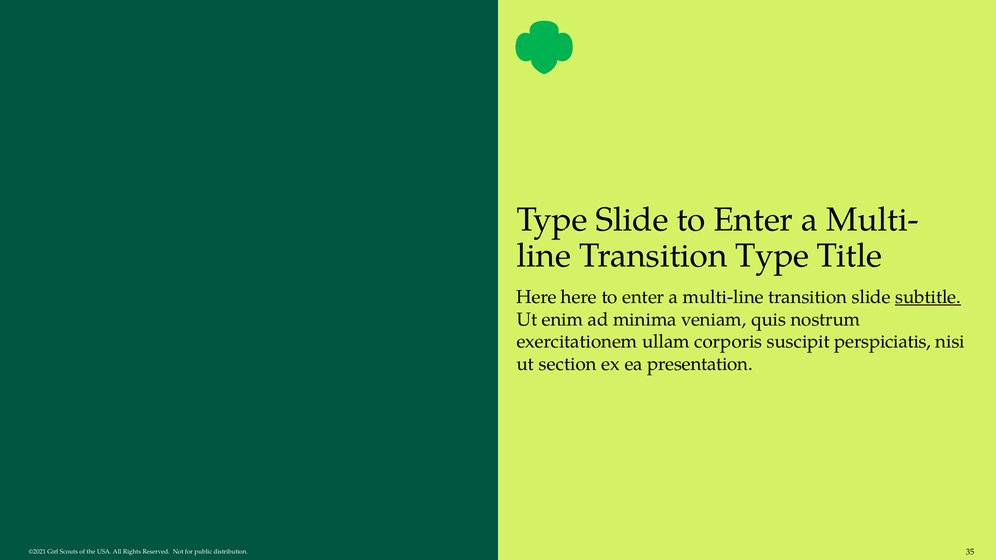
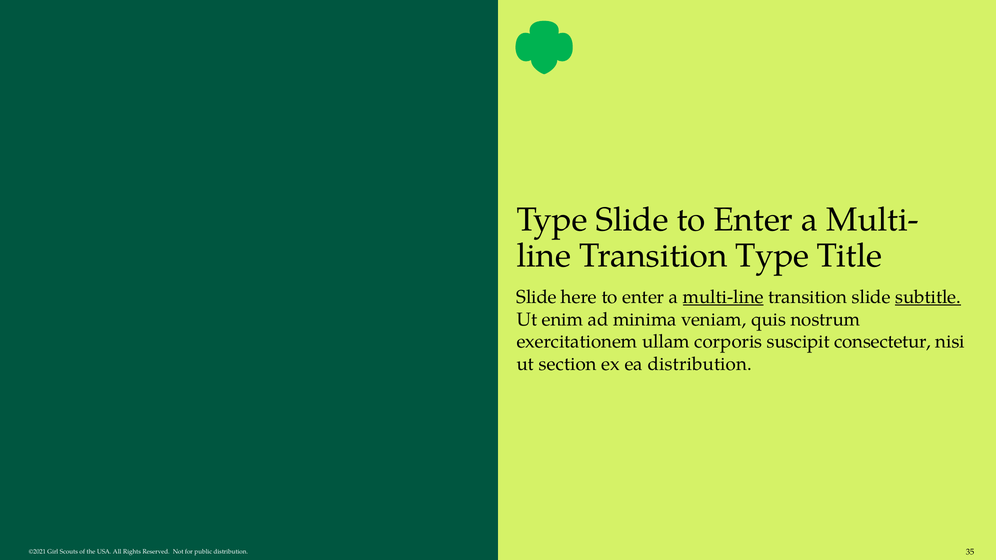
Here at (537, 297): Here -> Slide
multi-line underline: none -> present
perspiciatis: perspiciatis -> consectetur
ea presentation: presentation -> distribution
